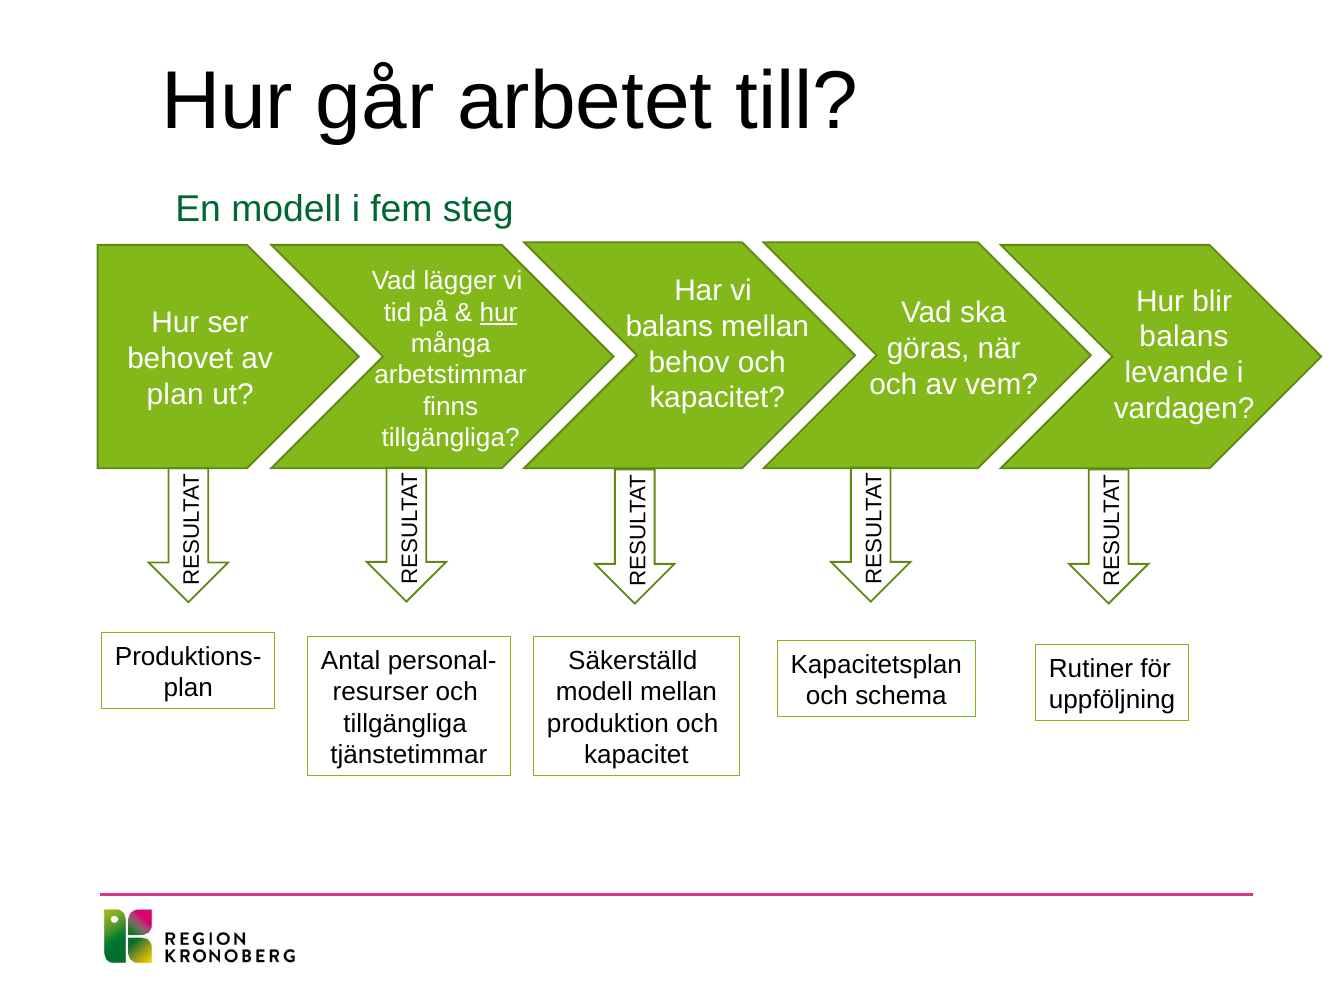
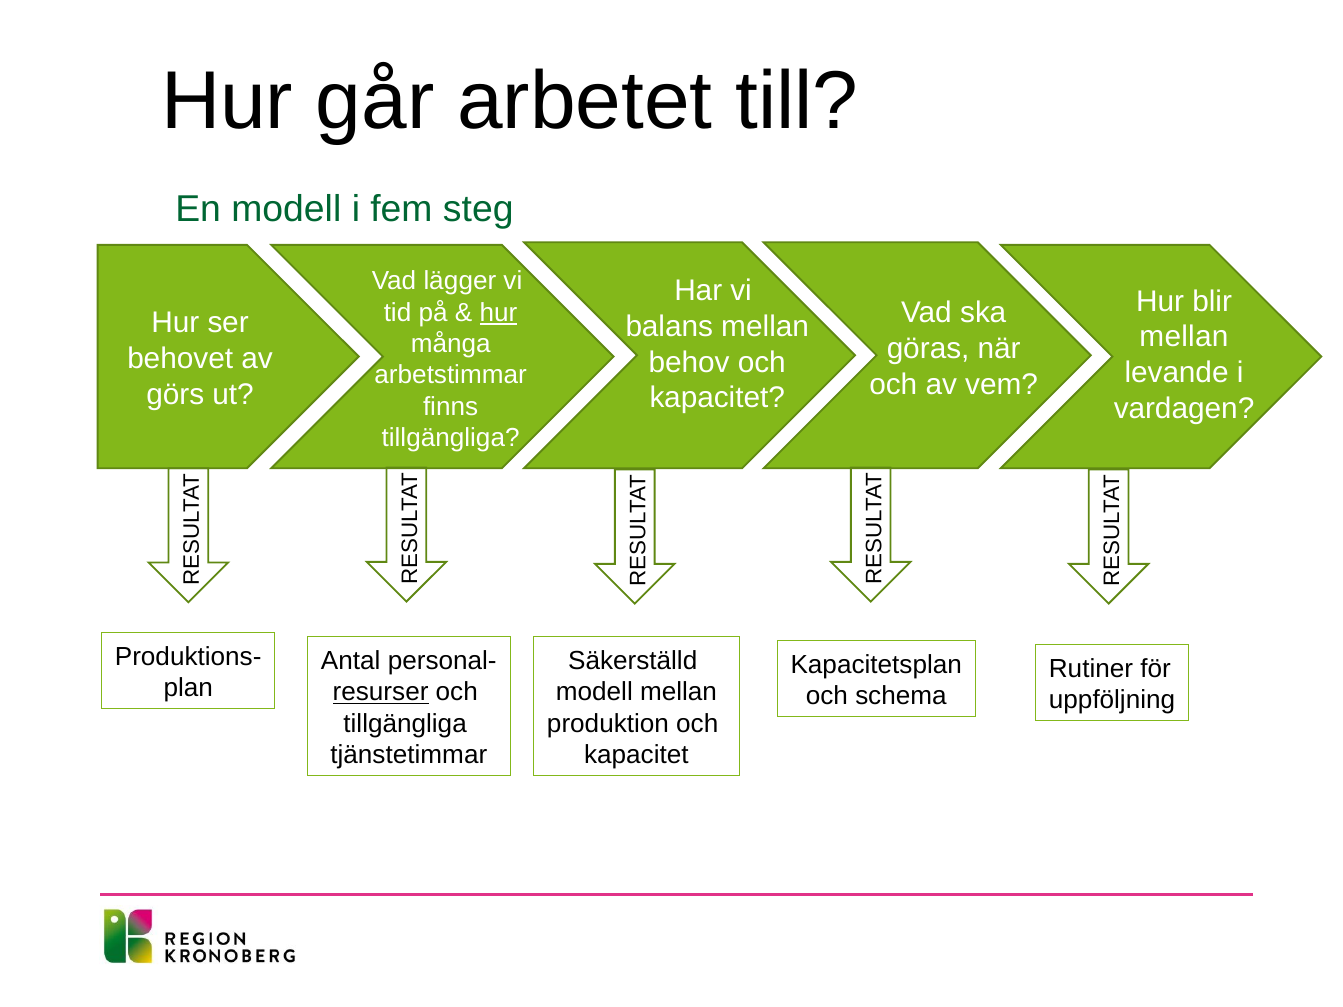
balans at (1184, 337): balans -> mellan
plan at (175, 395): plan -> görs
resurser underline: none -> present
